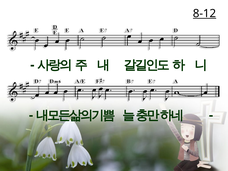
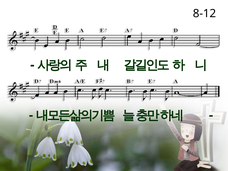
8-12 underline: present -> none
